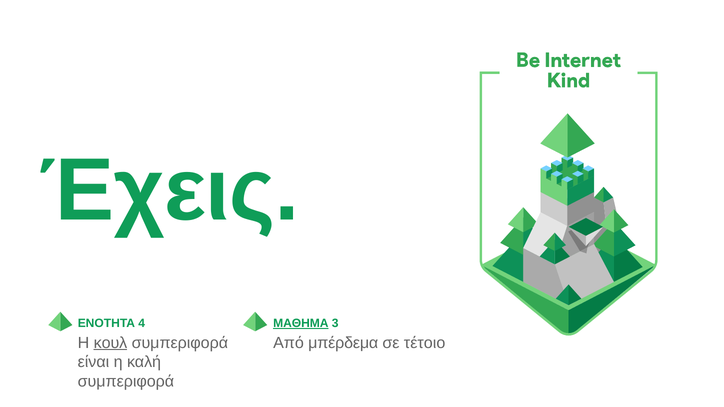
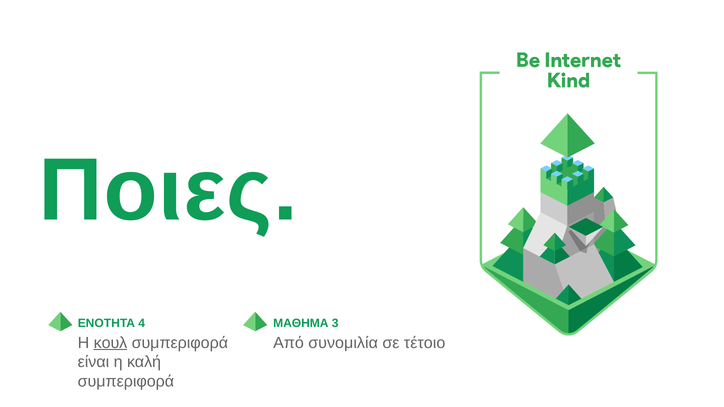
Έχεις: Έχεις -> Ποιες
ΜΑΘΗΜΑ underline: present -> none
μπέρδεμα: μπέρδεμα -> συνομιλία
